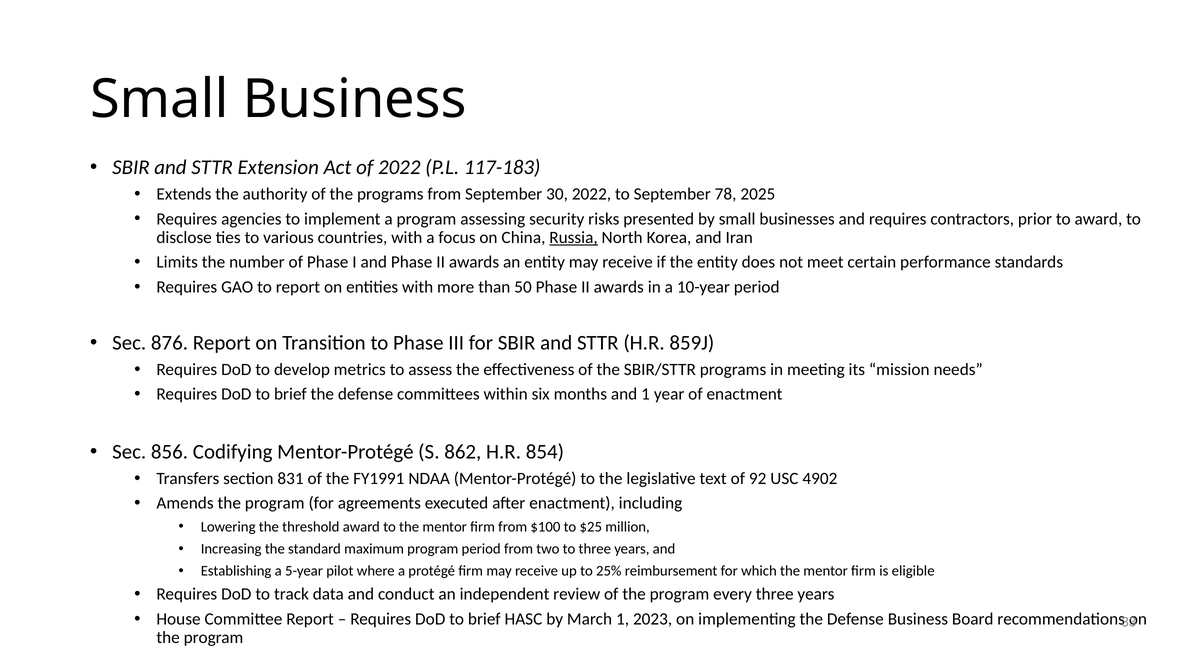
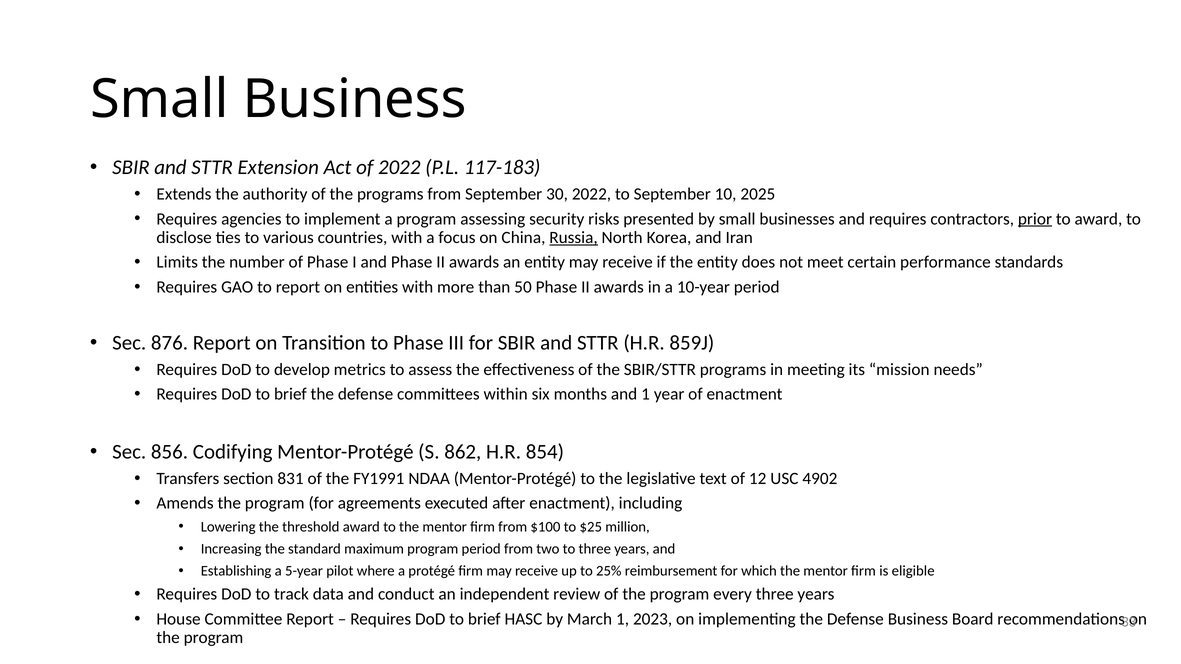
78: 78 -> 10
prior underline: none -> present
92: 92 -> 12
